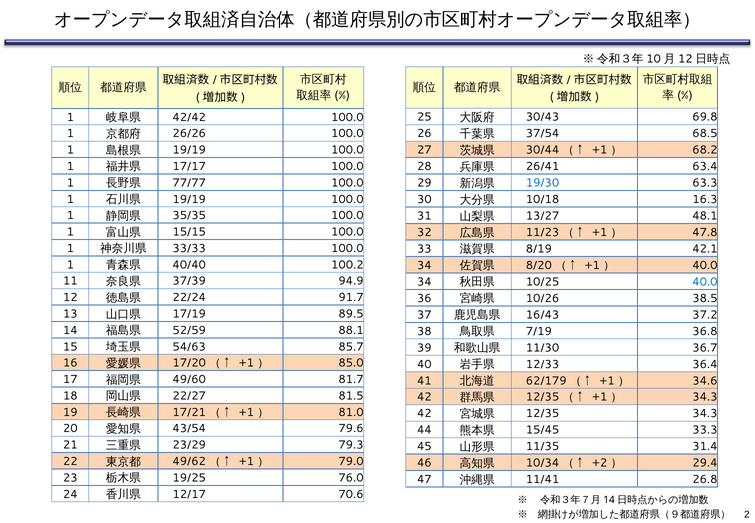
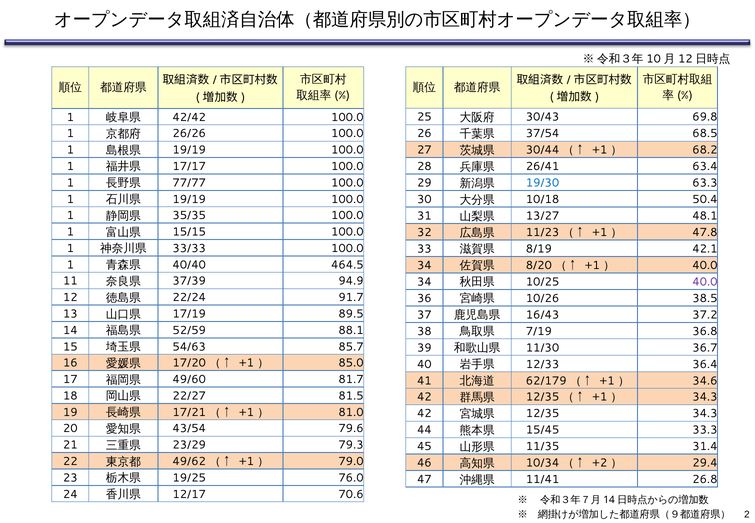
16.3: 16.3 -> 50.4
100.2: 100.2 -> 464.5
40.0 at (705, 282) colour: blue -> purple
